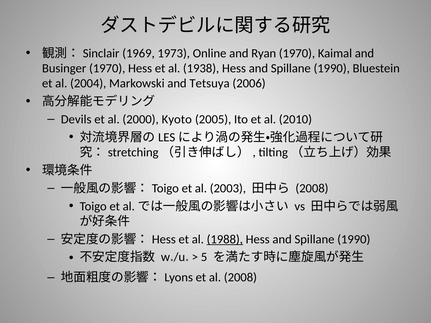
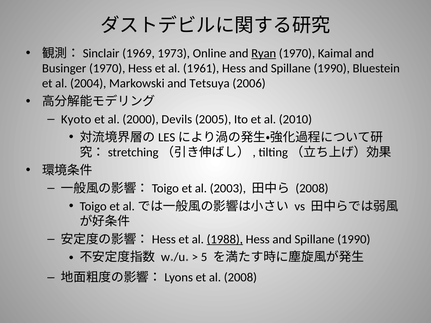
Ryan underline: none -> present
1938: 1938 -> 1961
Devils: Devils -> Kyoto
Kyoto: Kyoto -> Devils
